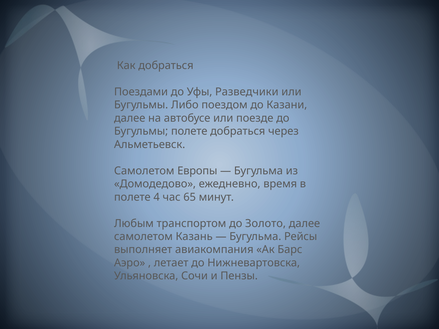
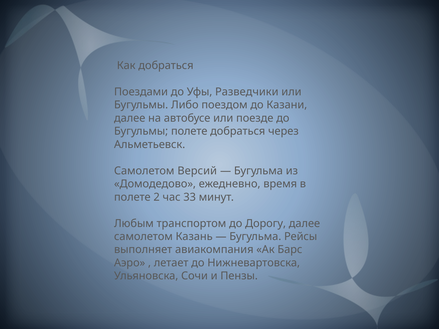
Европы: Европы -> Версий
4: 4 -> 2
65: 65 -> 33
Золото: Золото -> Дорогу
